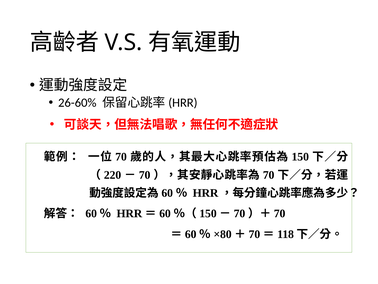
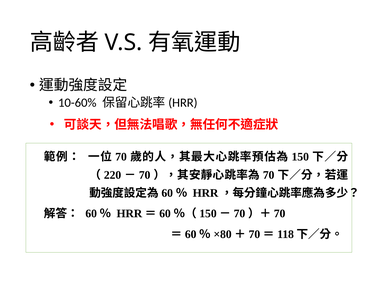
26-60%: 26-60% -> 10-60%
